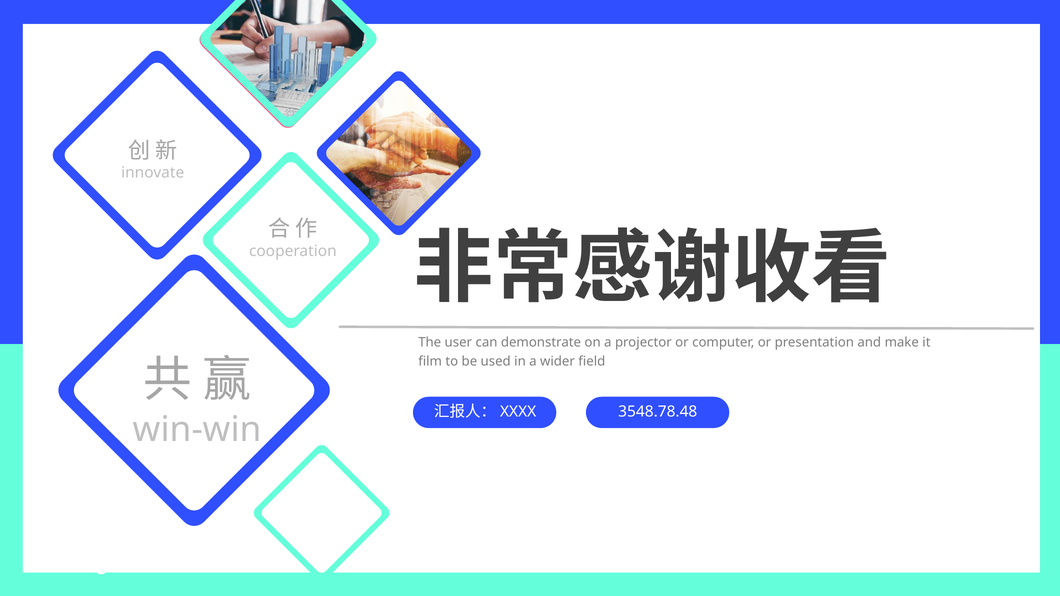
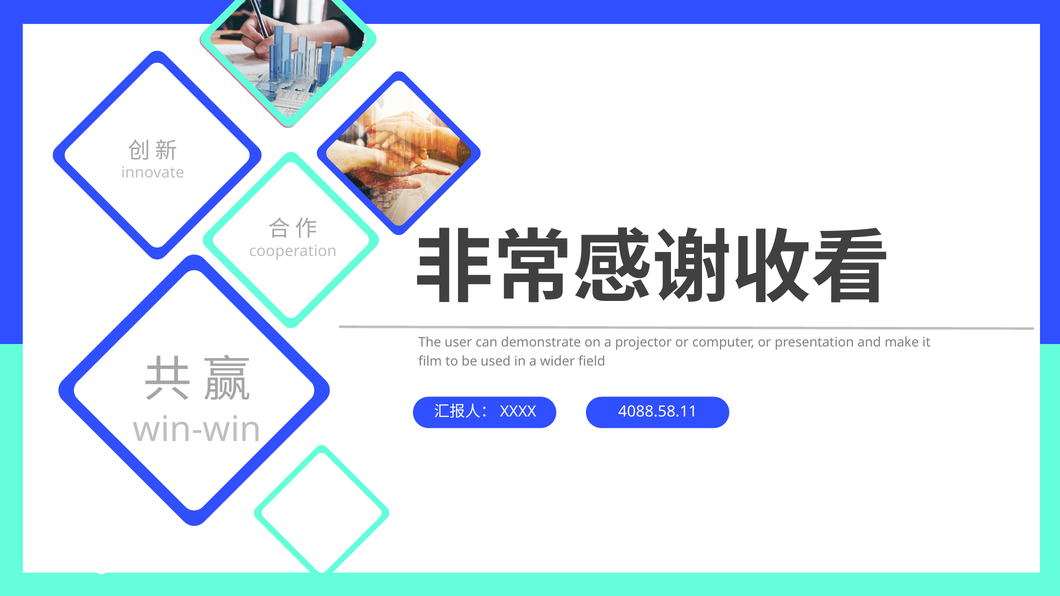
3548.78.48: 3548.78.48 -> 4088.58.11
